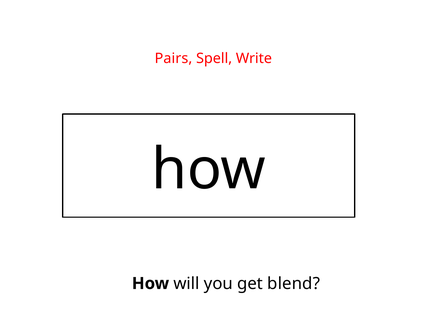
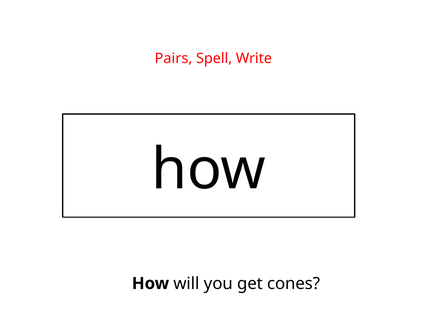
blend: blend -> cones
